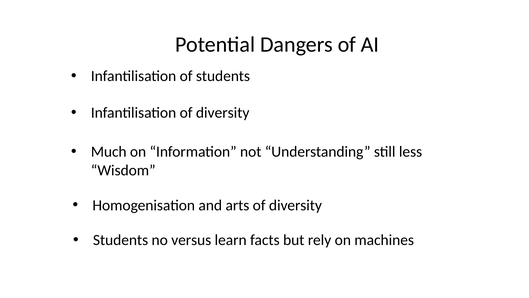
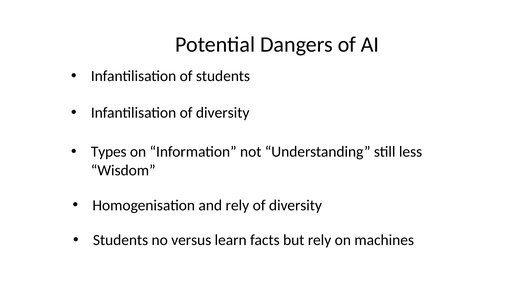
Much: Much -> Types
and arts: arts -> rely
